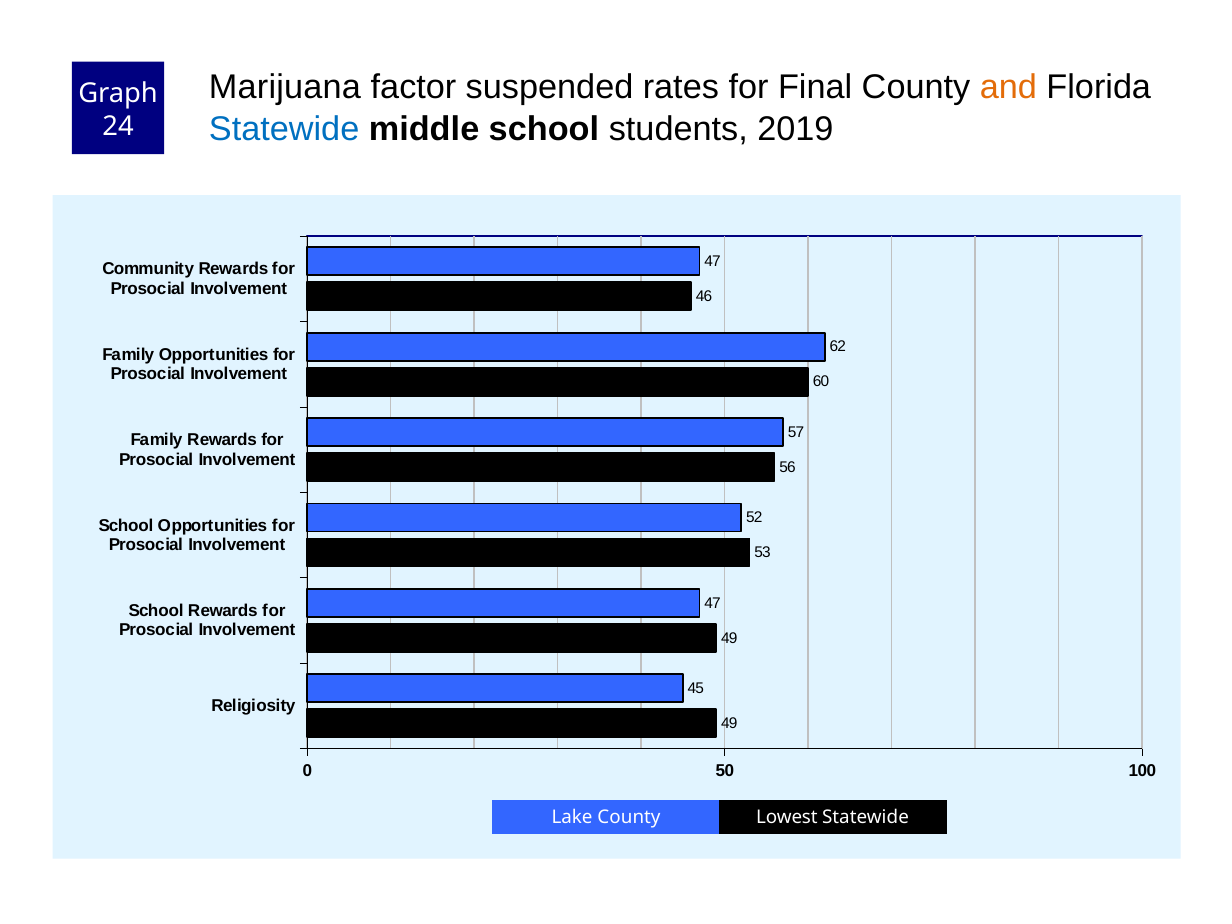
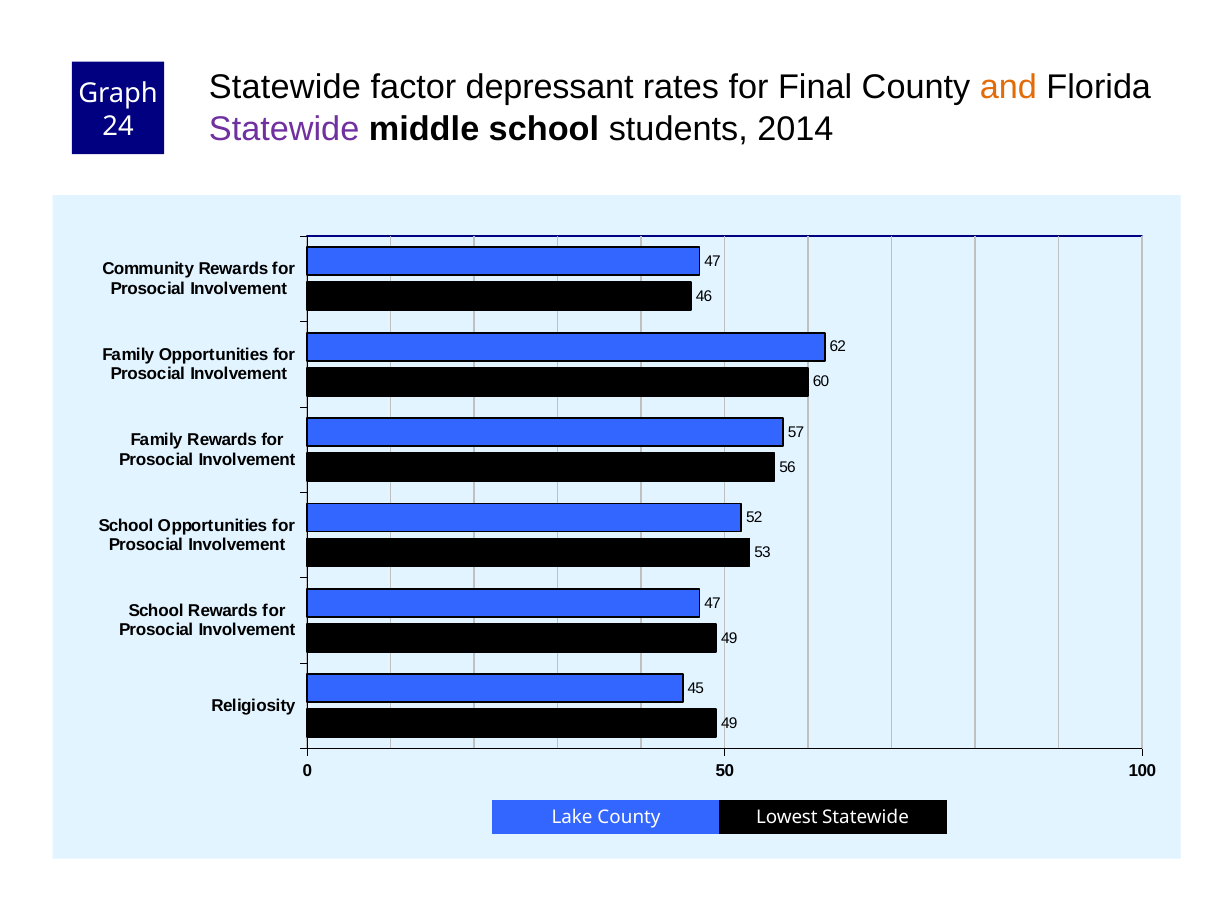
Marijuana at (285, 88): Marijuana -> Statewide
suspended: suspended -> depressant
Statewide at (284, 129) colour: blue -> purple
2019: 2019 -> 2014
